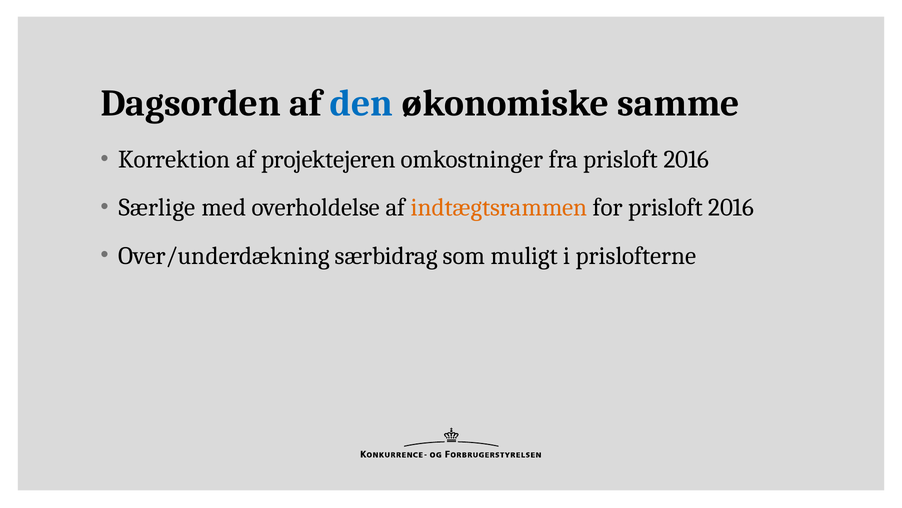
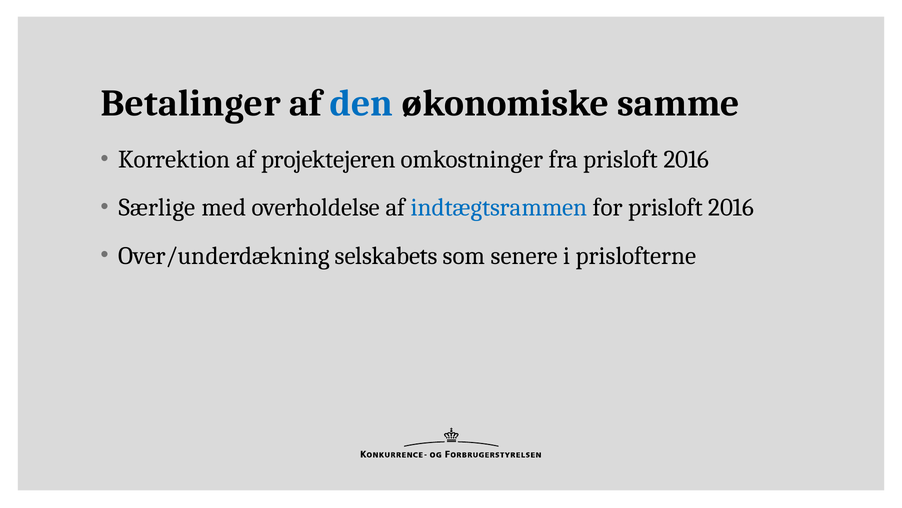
Dagsorden: Dagsorden -> Betalinger
indtægtsrammen colour: orange -> blue
særbidrag: særbidrag -> selskabets
muligt: muligt -> senere
